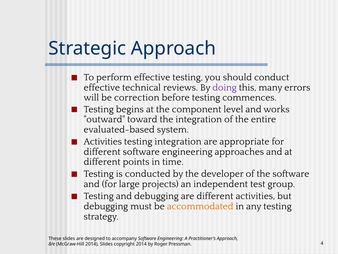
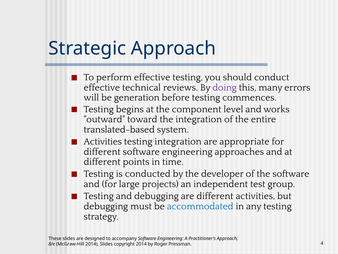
correction: correction -> generation
evaluated-based: evaluated-based -> translated-based
accommodated colour: orange -> blue
